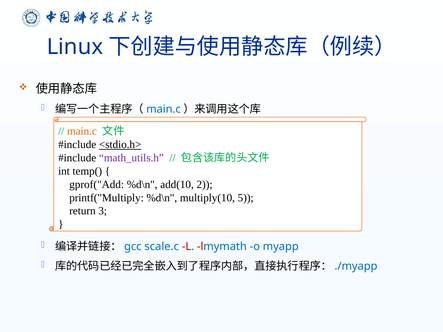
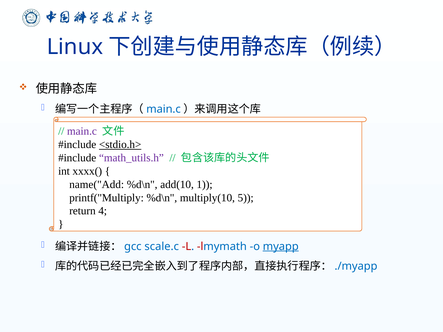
main.c colour: orange -> purple
temp(: temp( -> xxxx(
gprof("Add: gprof("Add -> name("Add
2: 2 -> 1
3: 3 -> 4
myapp underline: none -> present
